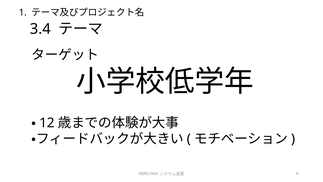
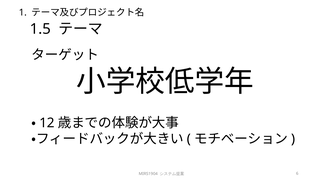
3.4: 3.4 -> 1.5
